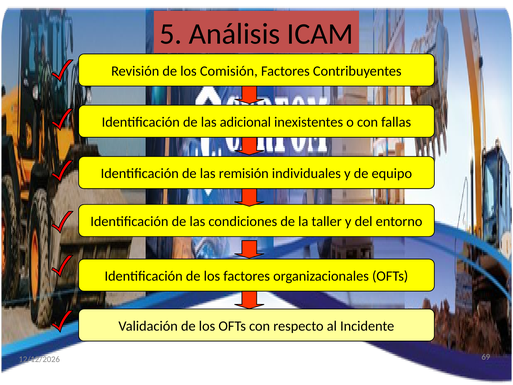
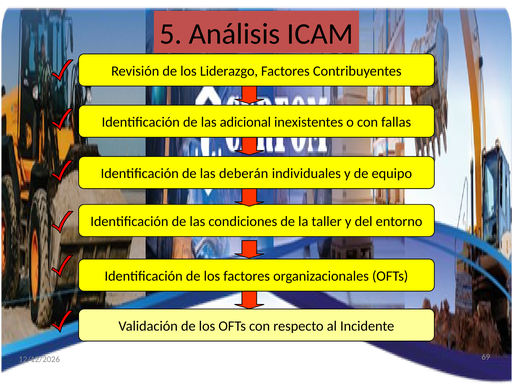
Comisión: Comisión -> Liderazgo
remisión: remisión -> deberán
